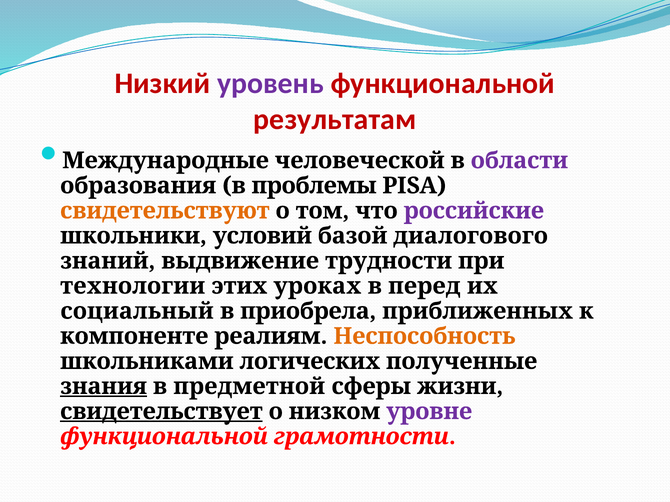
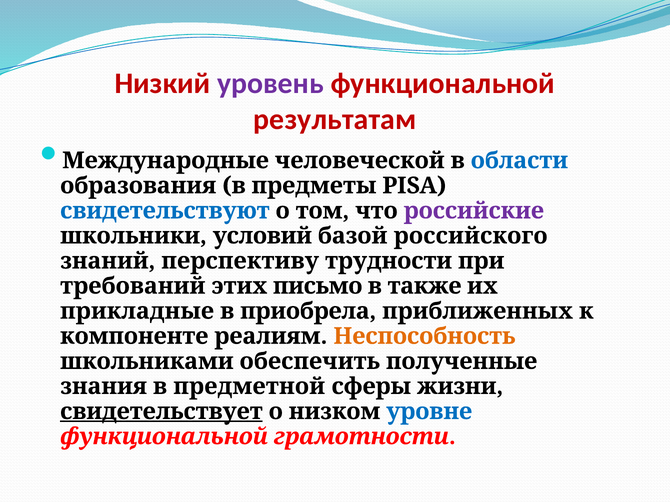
области colour: purple -> blue
проблемы: проблемы -> предметы
свидетельствуют colour: orange -> blue
диалогового: диалогового -> российского
выдвижение: выдвижение -> перспективу
технологии: технологии -> требований
уроках: уроках -> письмо
перед: перед -> также
социальный: социальный -> прикладные
логических: логических -> обеспечить
знания underline: present -> none
уровне colour: purple -> blue
